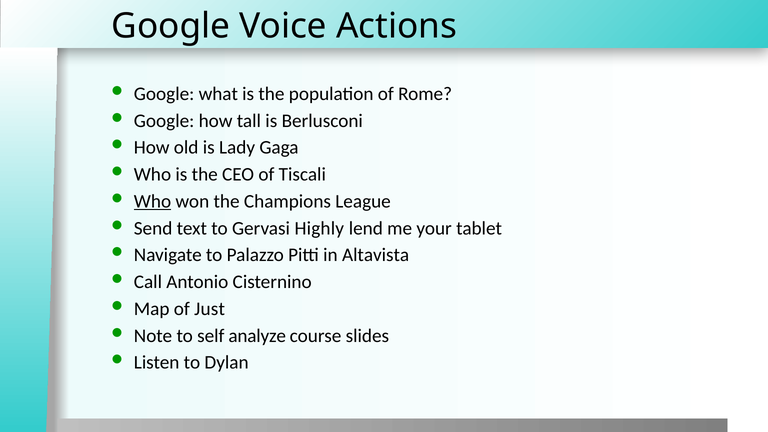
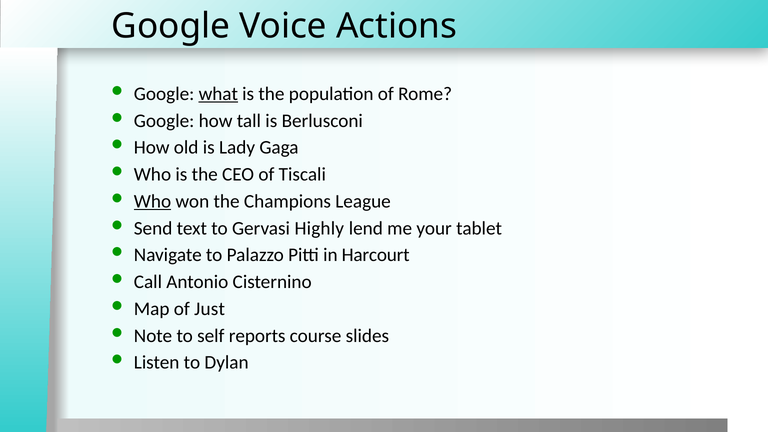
what underline: none -> present
Altavista: Altavista -> Harcourt
analyze: analyze -> reports
